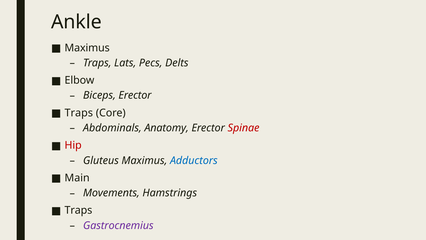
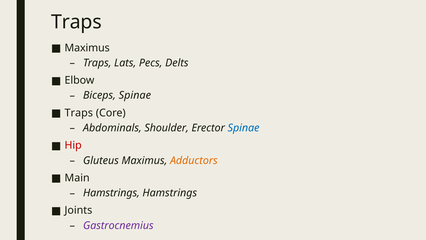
Ankle at (76, 22): Ankle -> Traps
Biceps Erector: Erector -> Spinae
Anatomy: Anatomy -> Shoulder
Spinae at (244, 128) colour: red -> blue
Adductors colour: blue -> orange
Movements at (111, 193): Movements -> Hamstrings
Traps at (78, 210): Traps -> Joints
